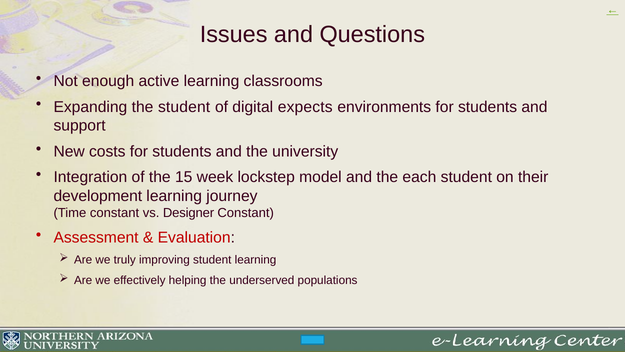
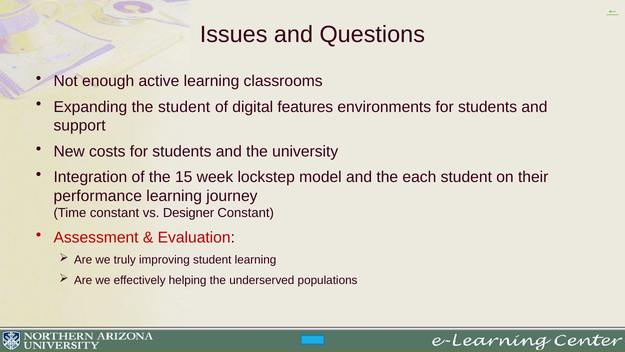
expects: expects -> features
development: development -> performance
